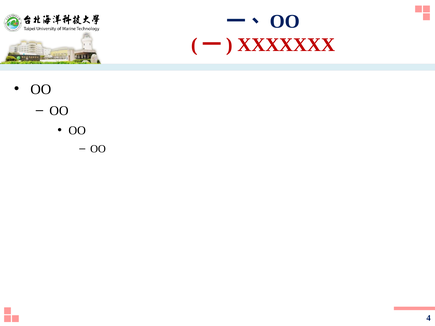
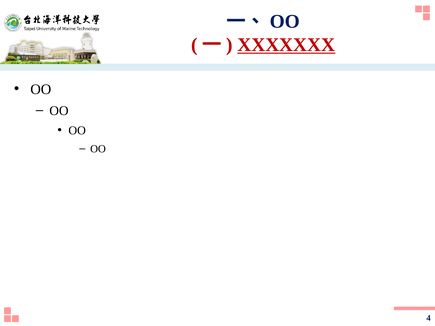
XXXXXXX underline: none -> present
